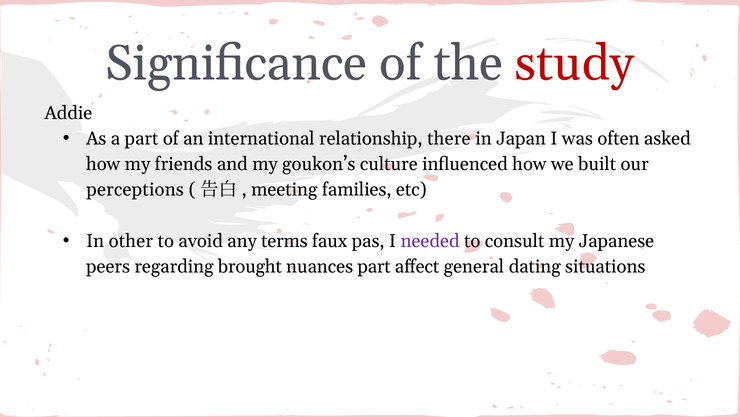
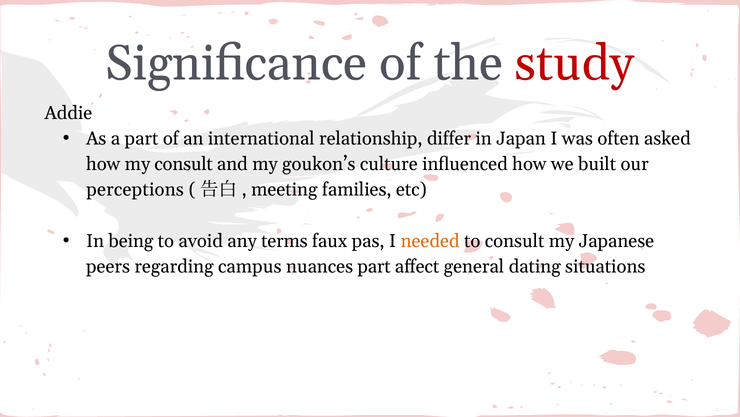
there: there -> differ
my friends: friends -> consult
other: other -> being
needed colour: purple -> orange
brought: brought -> campus
